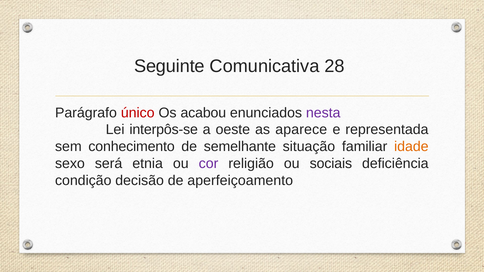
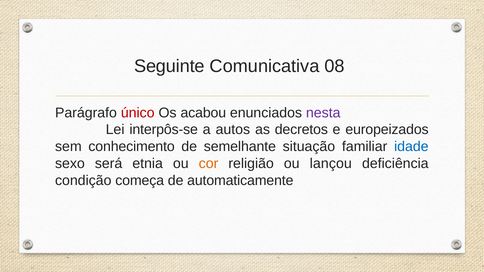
28: 28 -> 08
oeste: oeste -> autos
aparece: aparece -> decretos
representada: representada -> europeizados
idade colour: orange -> blue
cor colour: purple -> orange
sociais: sociais -> lançou
decisão: decisão -> começa
aperfeiçoamento: aperfeiçoamento -> automaticamente
